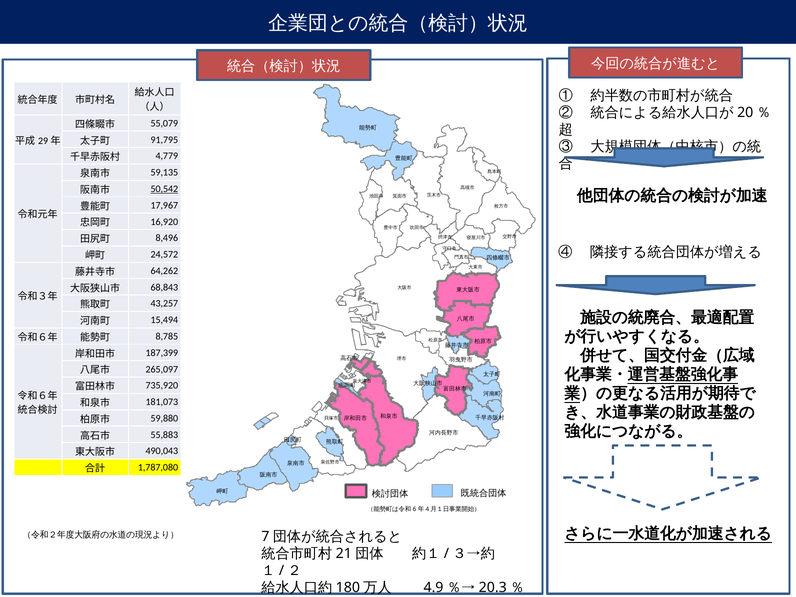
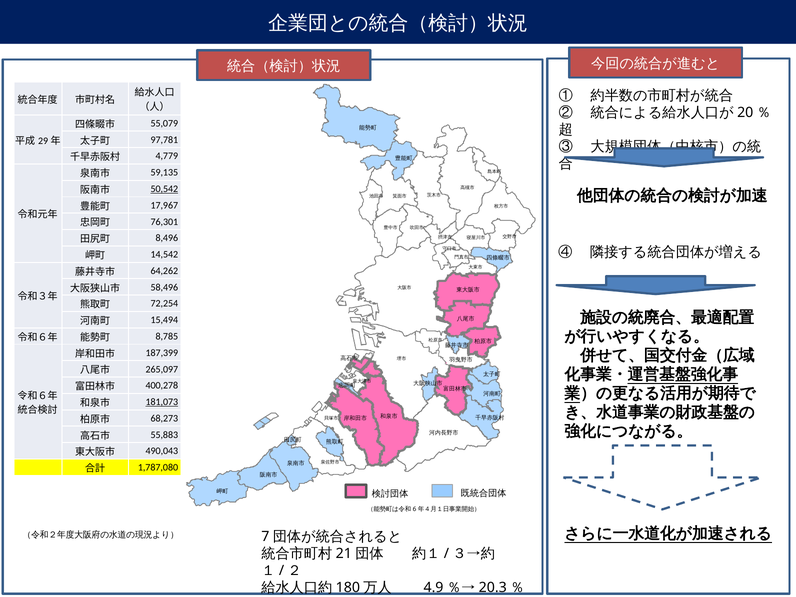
91,795: 91,795 -> 97,781
16,920: 16,920 -> 76,301
24,572: 24,572 -> 14,542
68,843: 68,843 -> 58,496
43,257: 43,257 -> 72,254
735,920: 735,920 -> 400,278
181,073 underline: none -> present
59,880: 59,880 -> 68,273
